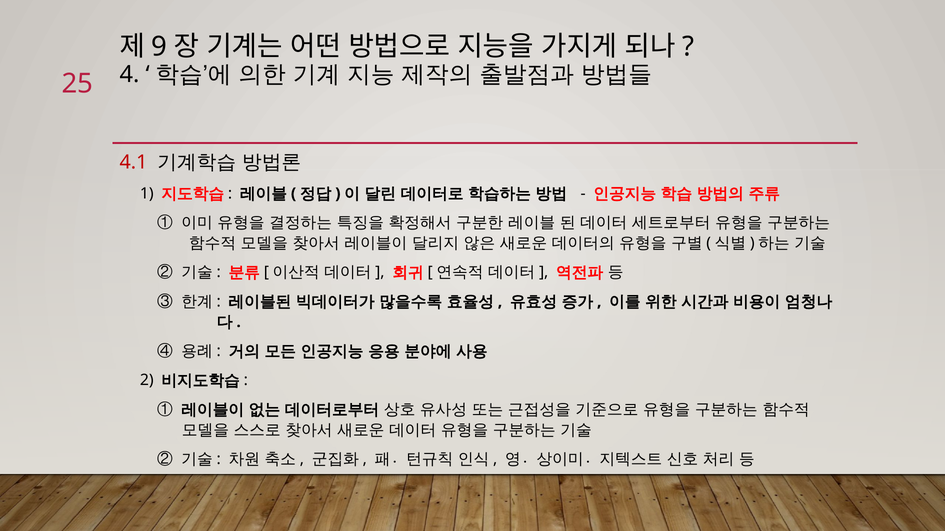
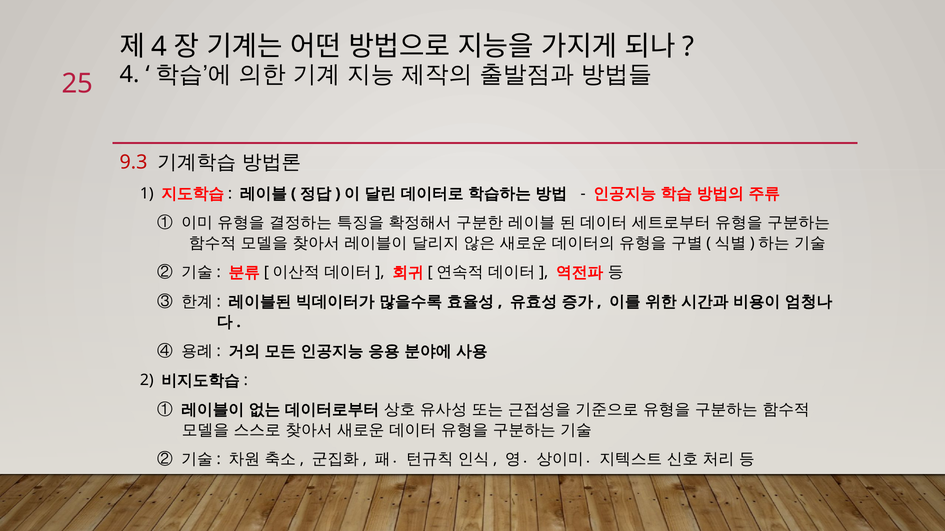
9 at (159, 47): 9 -> 4
4.1: 4.1 -> 9.3
